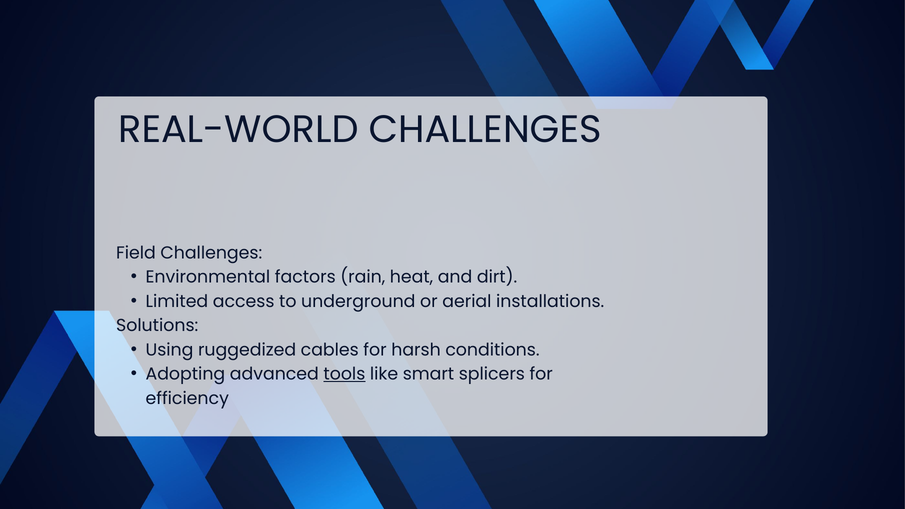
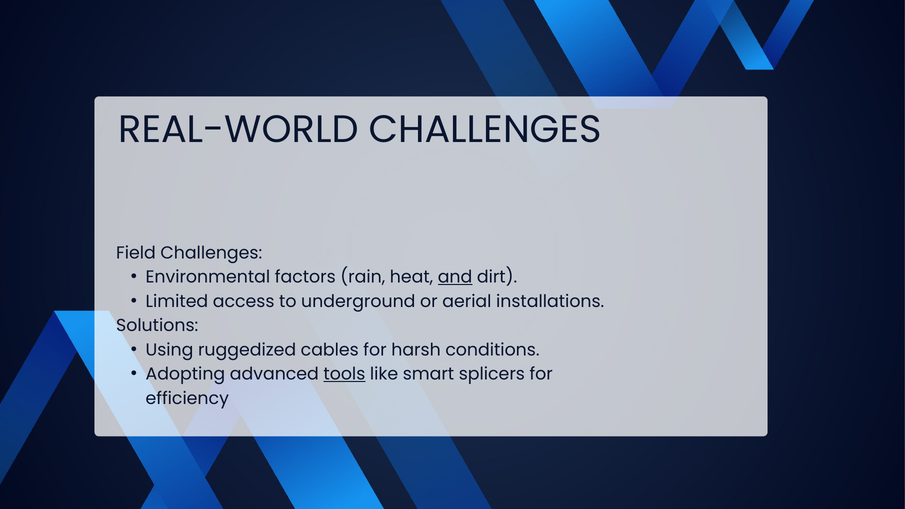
and underline: none -> present
